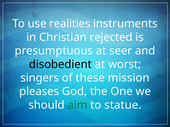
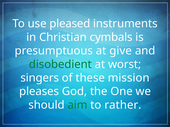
realities: realities -> pleased
rejected: rejected -> cymbals
seer: seer -> give
disobedient colour: black -> green
statue: statue -> rather
